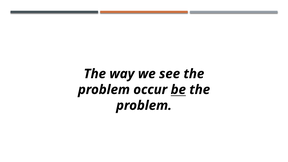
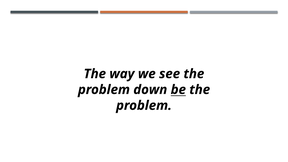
occur: occur -> down
